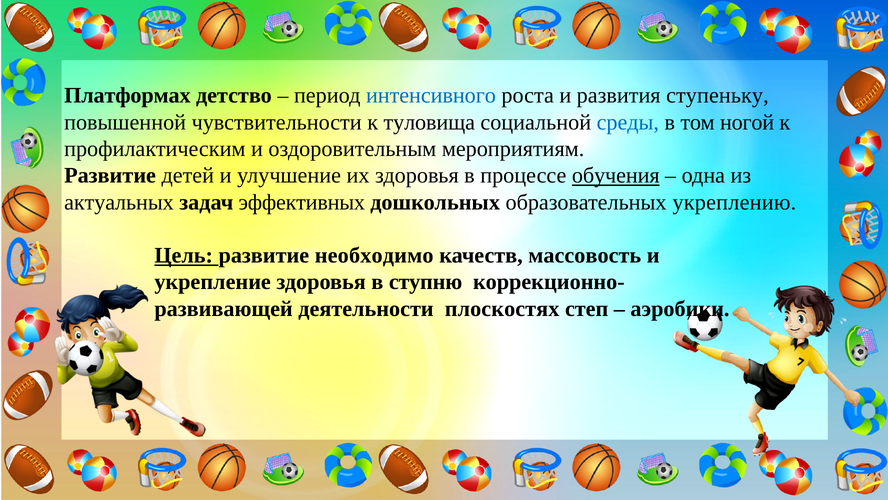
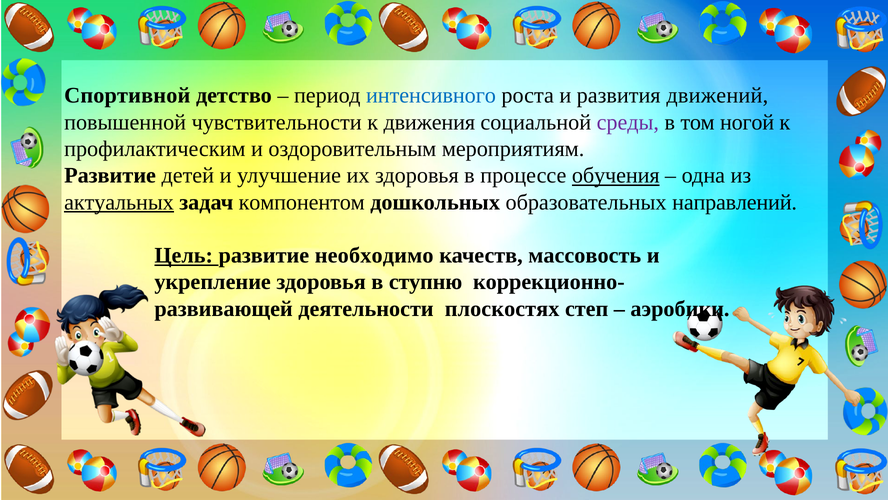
Платформах: Платформах -> Спортивной
ступеньку: ступеньку -> движений
туловища: туловища -> движения
среды colour: blue -> purple
актуальных underline: none -> present
эффективных: эффективных -> компонентом
укреплению: укреплению -> направлений
